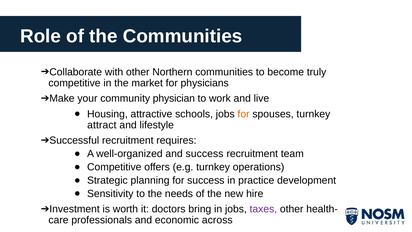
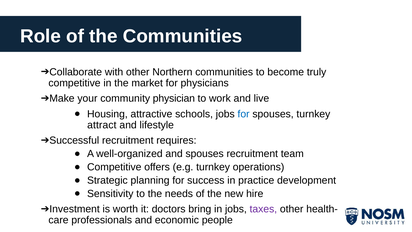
for at (244, 114) colour: orange -> blue
and success: success -> spouses
across: across -> people
